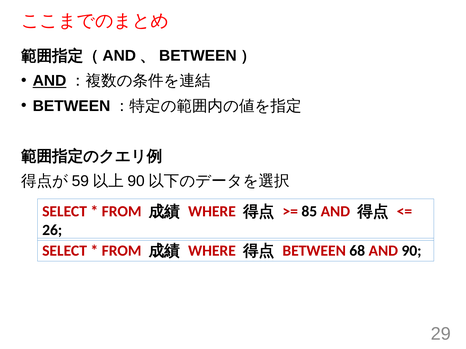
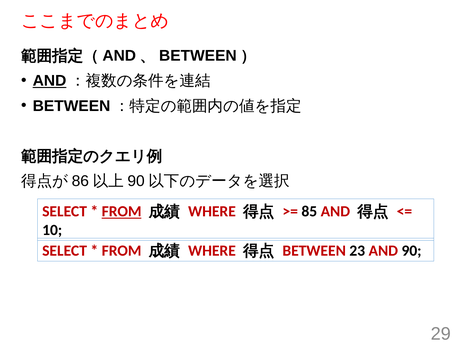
59: 59 -> 86
FROM at (122, 212) underline: none -> present
26: 26 -> 10
68: 68 -> 23
